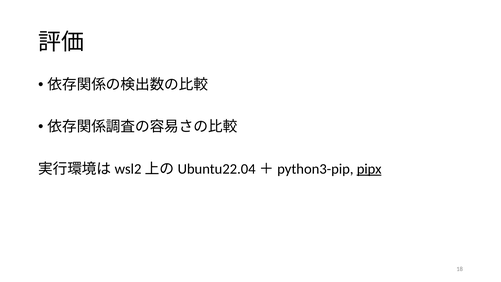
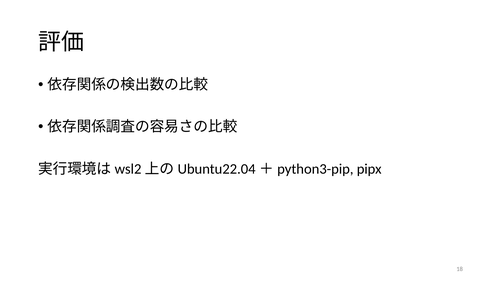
pipx underline: present -> none
